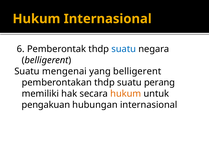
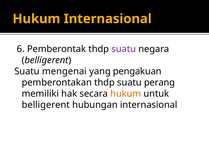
suatu at (124, 49) colour: blue -> purple
yang belligerent: belligerent -> pengakuan
pengakuan at (46, 105): pengakuan -> belligerent
